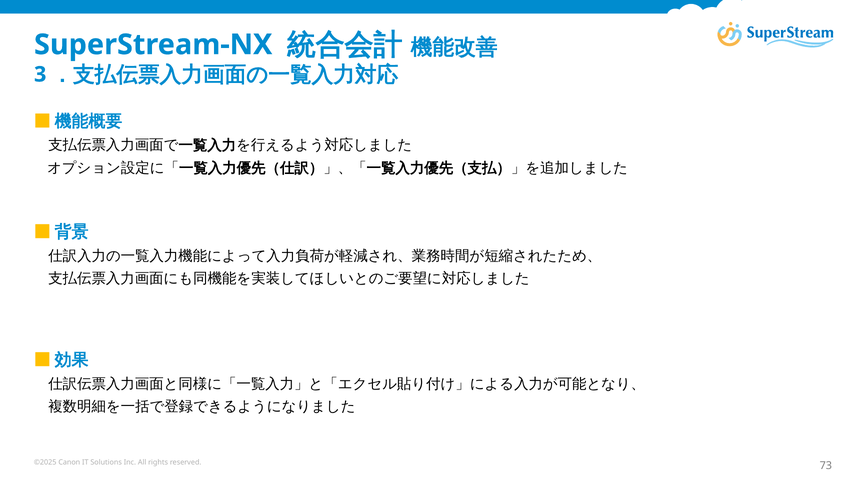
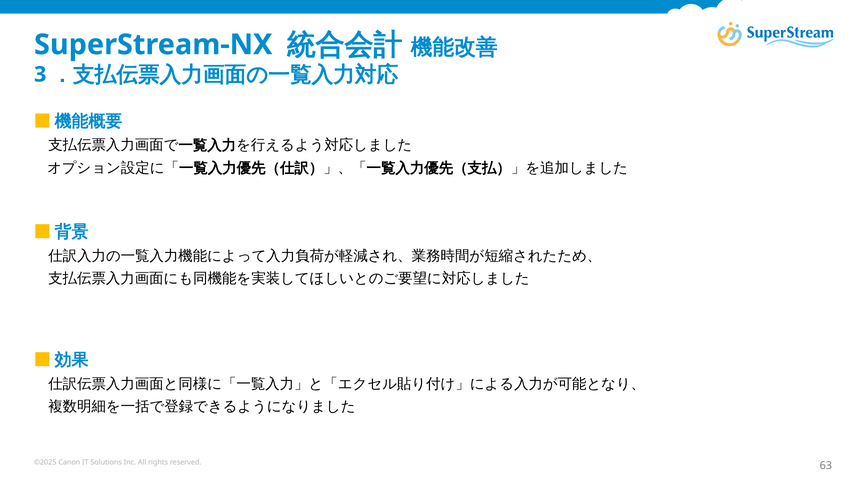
73: 73 -> 63
